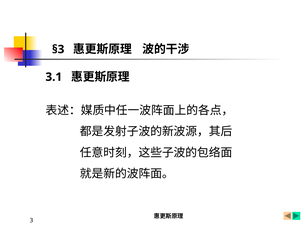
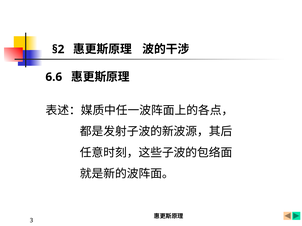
§3: §3 -> §2
3.1: 3.1 -> 6.6
